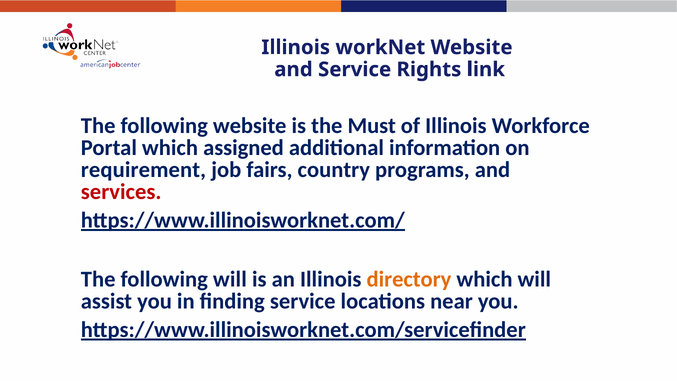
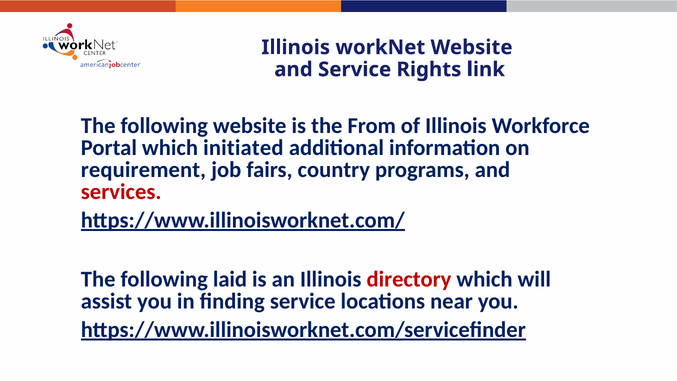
Must: Must -> From
assigned: assigned -> initiated
following will: will -> laid
directory colour: orange -> red
